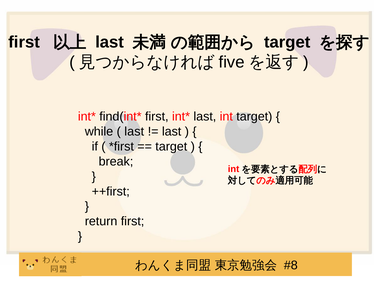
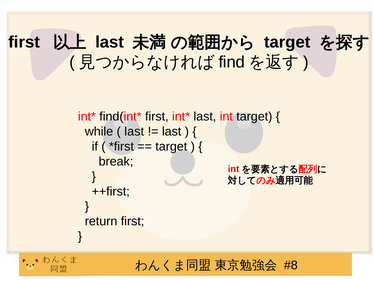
five: five -> find
